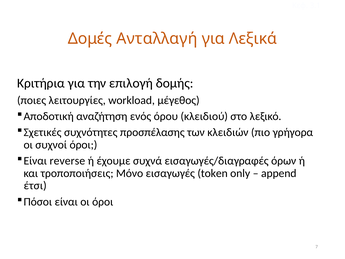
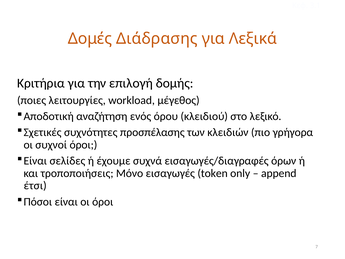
Ανταλλαγή: Ανταλλαγή -> Διάδρασης
reverse: reverse -> σελίδες
